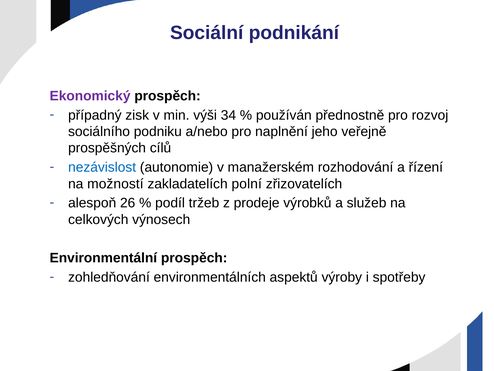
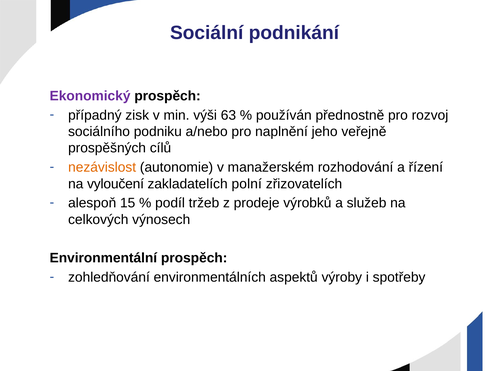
34: 34 -> 63
nezávislost colour: blue -> orange
možností: možností -> vyloučení
26: 26 -> 15
